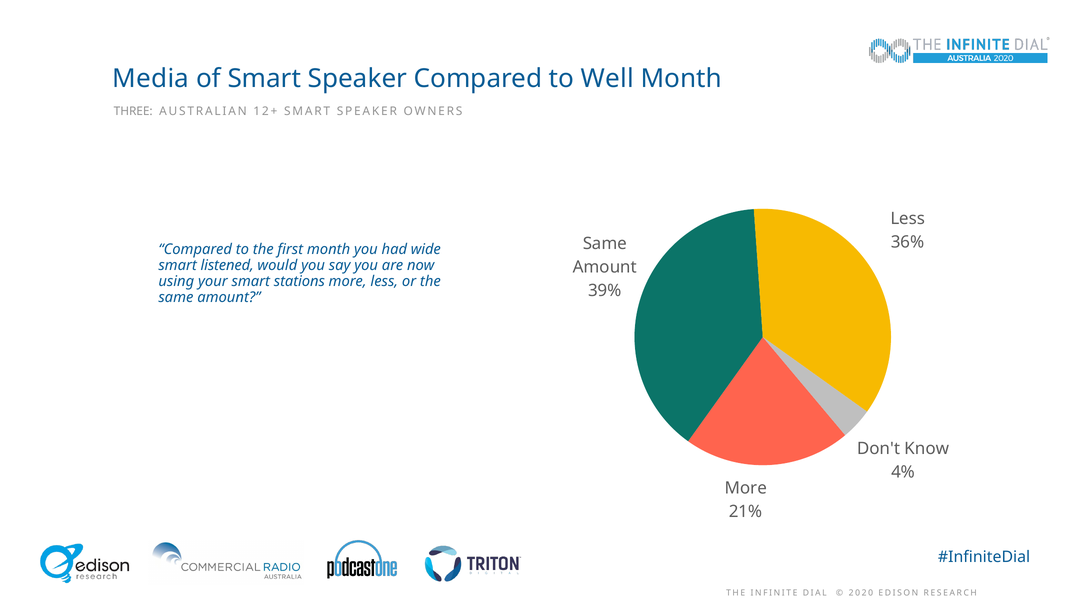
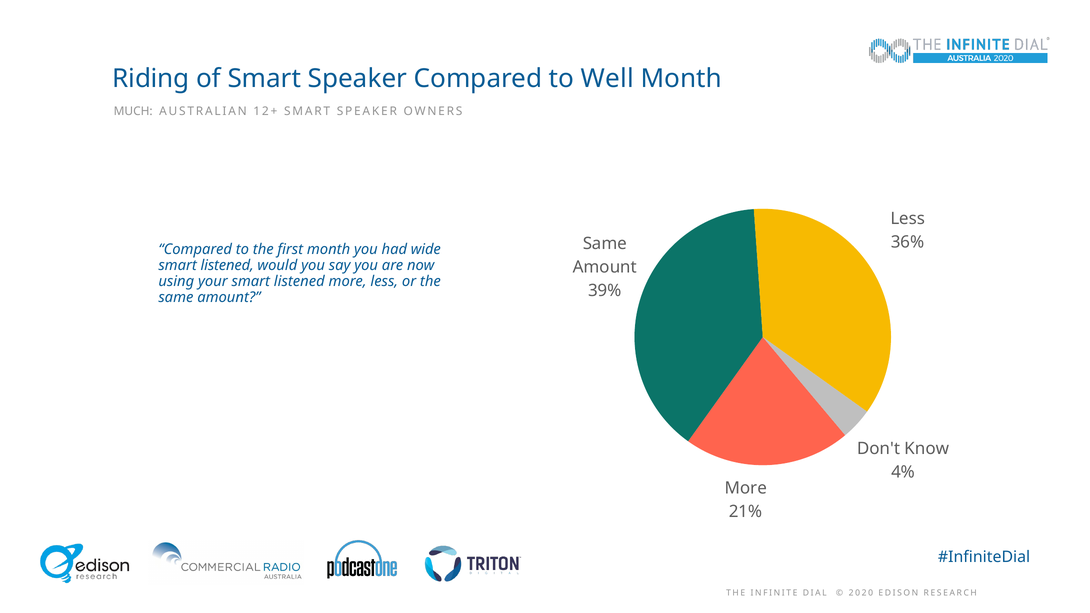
Media: Media -> Riding
THREE: THREE -> MUCH
your smart stations: stations -> listened
